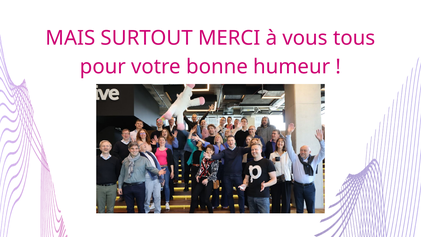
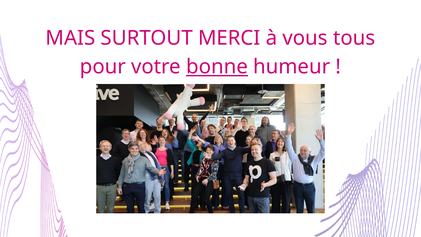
bonne underline: none -> present
